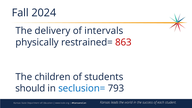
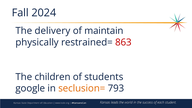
intervals: intervals -> maintain
should: should -> google
seclusion= colour: blue -> orange
